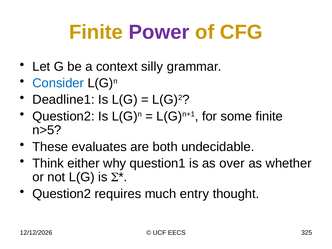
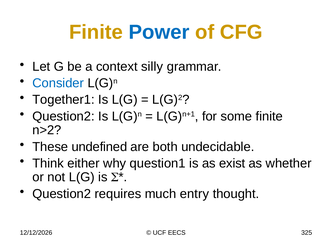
Power colour: purple -> blue
Deadline1: Deadline1 -> Together1
n>5: n>5 -> n>2
evaluates: evaluates -> undefined
over: over -> exist
